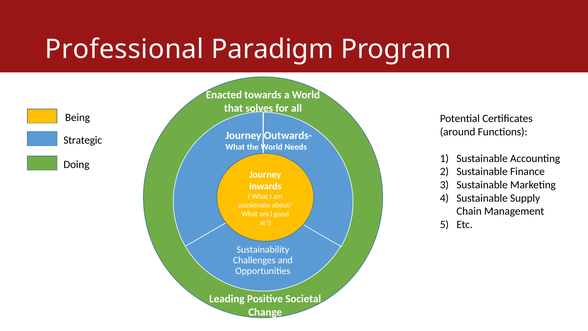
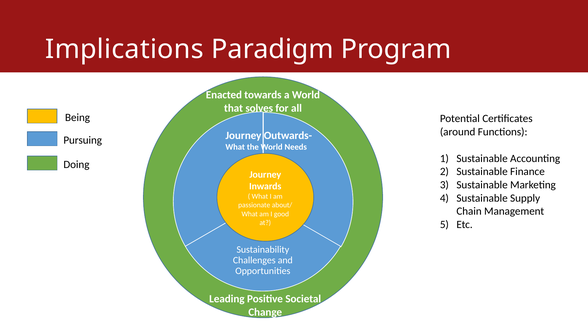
Professional: Professional -> Implications
Strategic: Strategic -> Pursuing
